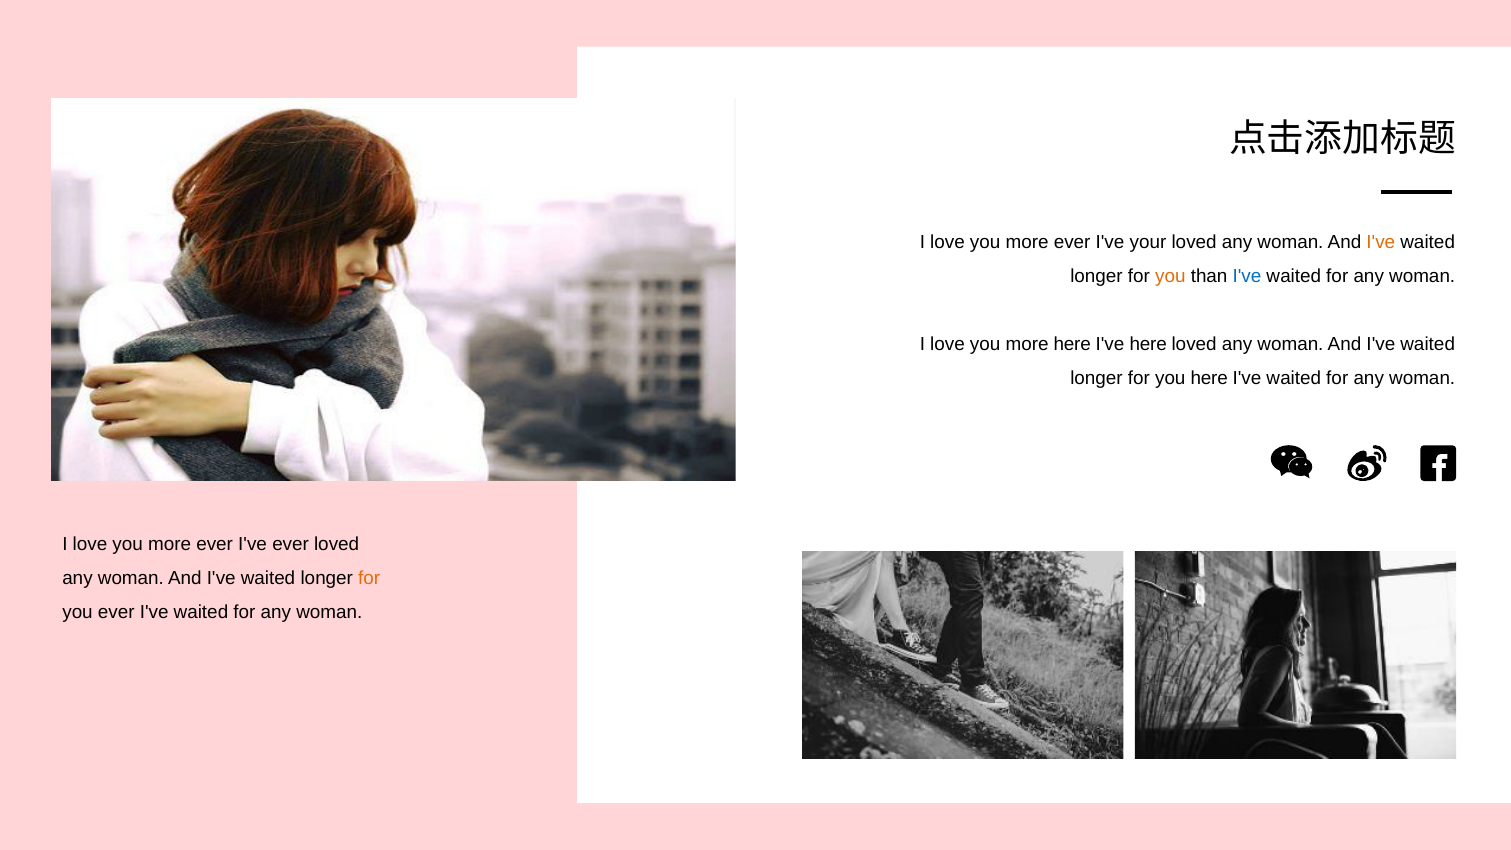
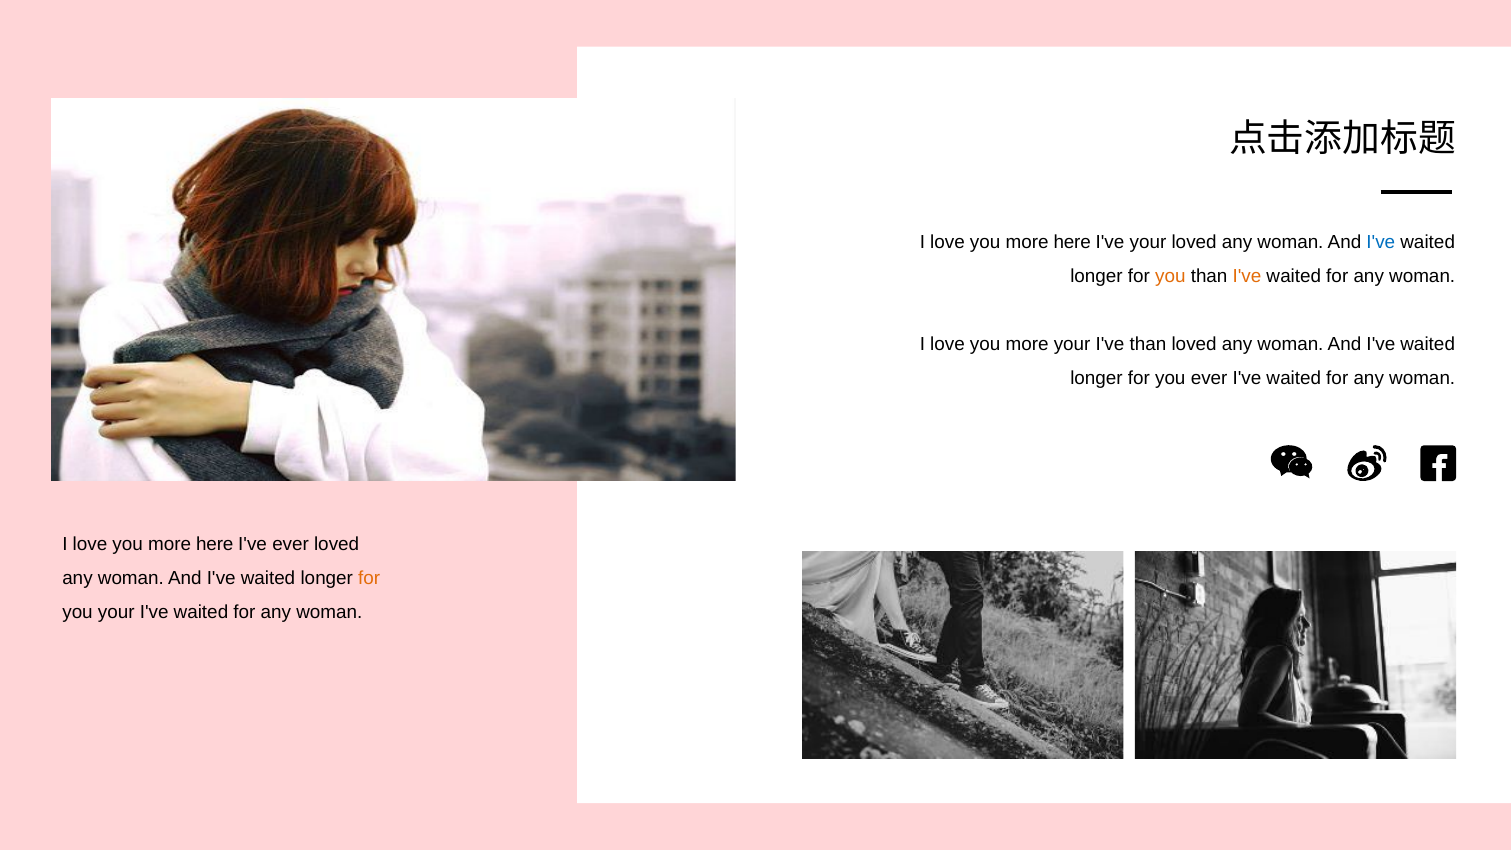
ever at (1072, 242): ever -> here
I've at (1381, 242) colour: orange -> blue
I've at (1247, 276) colour: blue -> orange
more here: here -> your
I've here: here -> than
you here: here -> ever
ever at (215, 544): ever -> here
you ever: ever -> your
